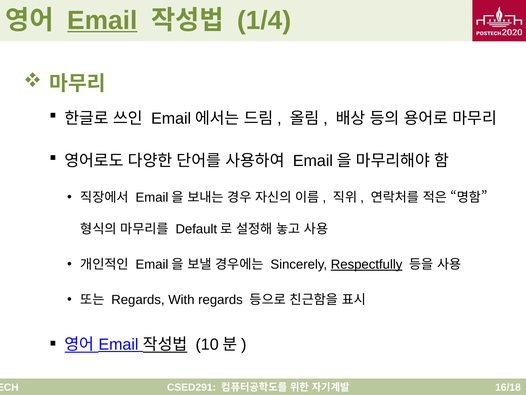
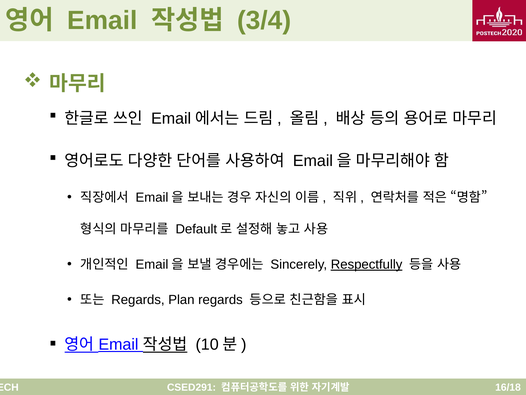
Email at (102, 20) underline: present -> none
1/4: 1/4 -> 3/4
With: With -> Plan
